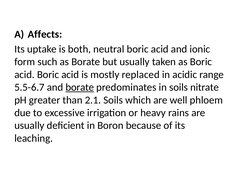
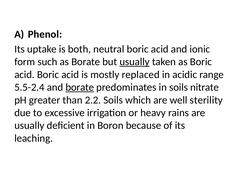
Affects: Affects -> Phenol
usually at (135, 62) underline: none -> present
5.5-6.7: 5.5-6.7 -> 5.5-2.4
2.1: 2.1 -> 2.2
phloem: phloem -> sterility
